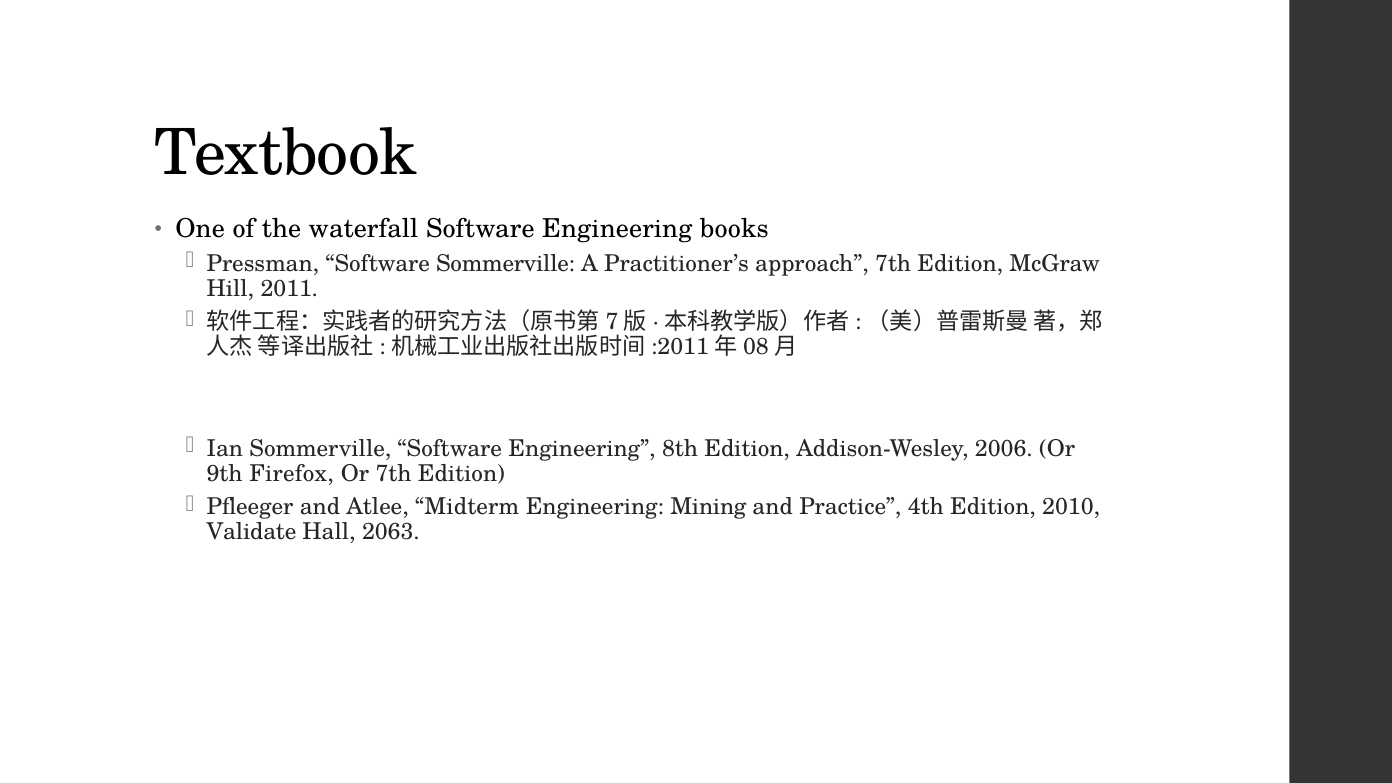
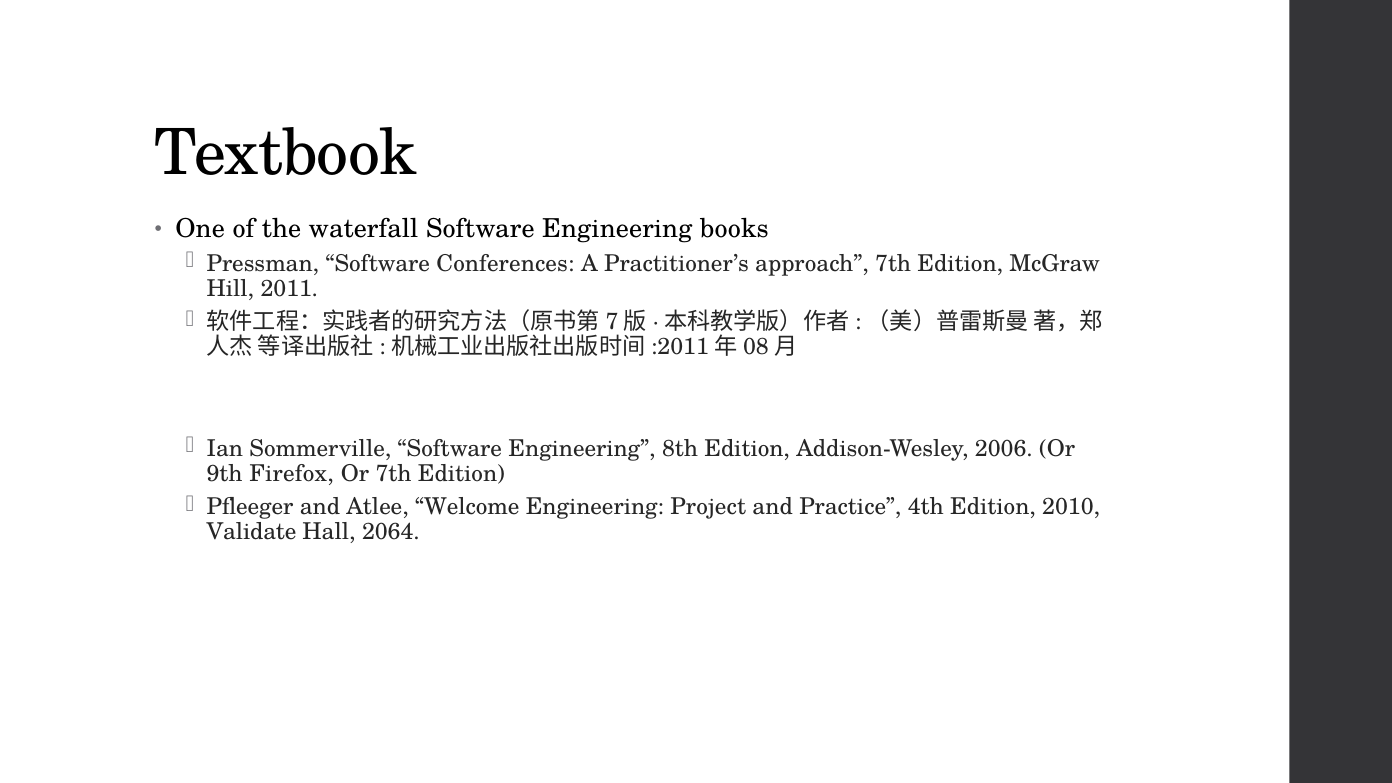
Software Sommerville: Sommerville -> Conferences
Midterm: Midterm -> Welcome
Mining: Mining -> Project
2063: 2063 -> 2064
